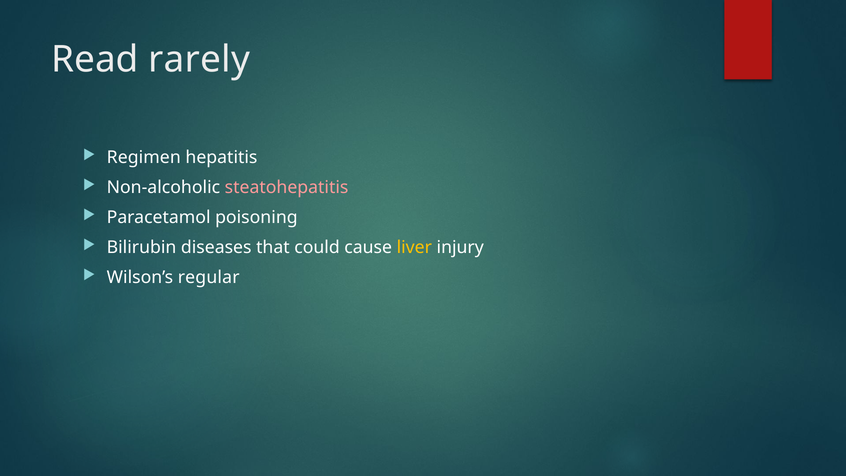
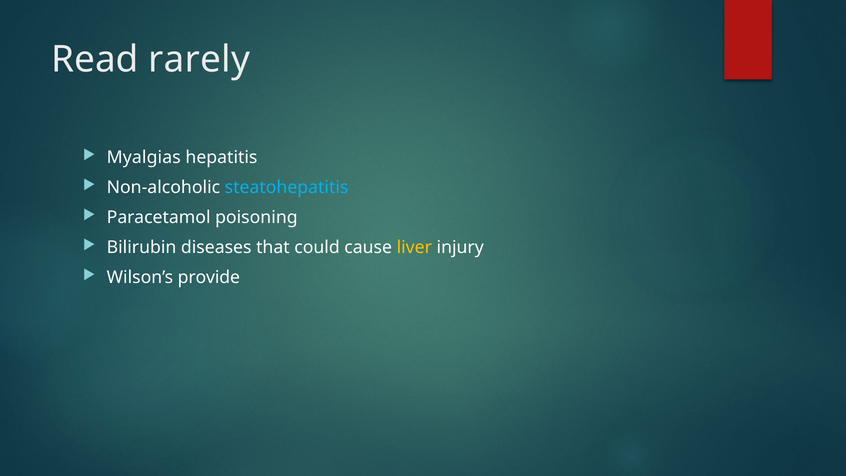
Regimen: Regimen -> Myalgias
steatohepatitis colour: pink -> light blue
regular: regular -> provide
